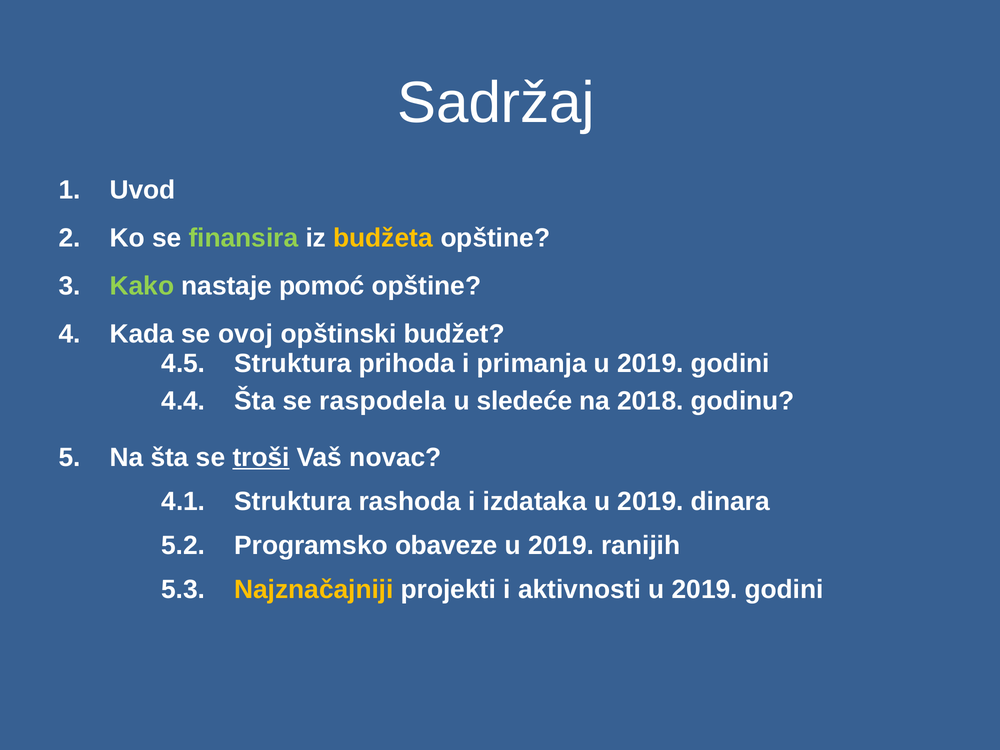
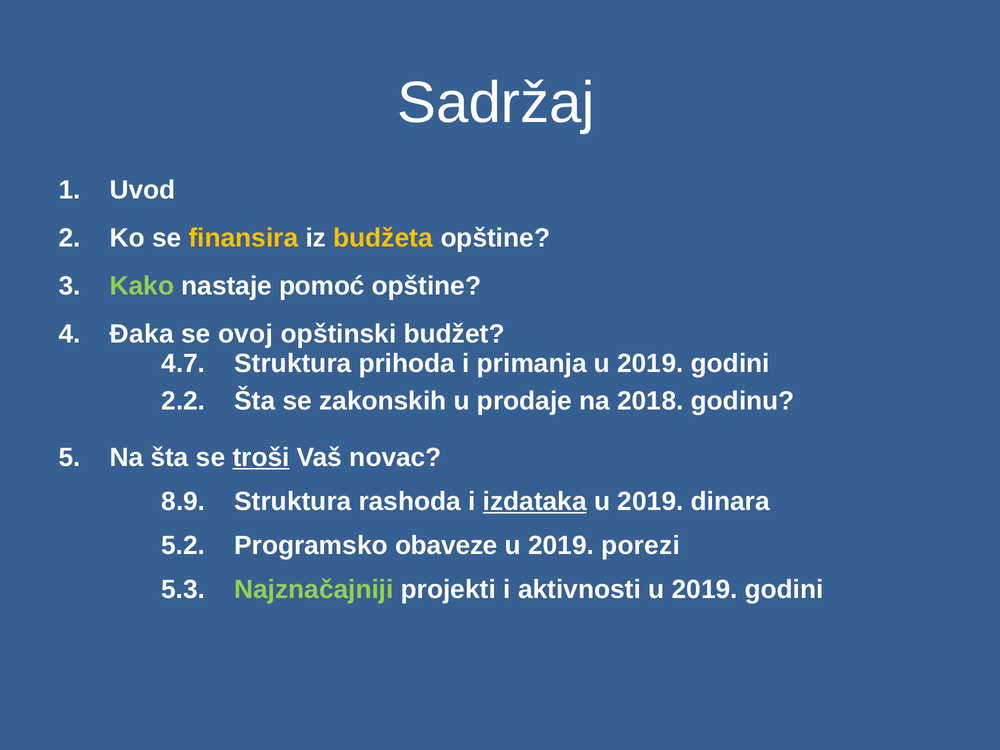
finansira colour: light green -> yellow
Kada: Kada -> Đaka
4.5: 4.5 -> 4.7
4.4: 4.4 -> 2.2
raspodela: raspodela -> zakonskih
sledeće: sledeće -> prodaje
4.1: 4.1 -> 8.9
izdataka underline: none -> present
ranijih: ranijih -> porezi
Najznačajniji colour: yellow -> light green
